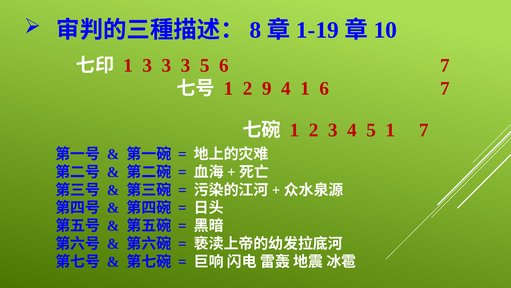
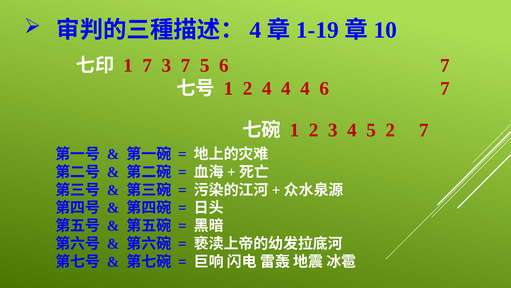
8 at (255, 30): 8 -> 4
1 3: 3 -> 7
3 at (185, 65): 3 -> 7
2 9: 9 -> 4
1 at (305, 88): 1 -> 4
5 1: 1 -> 2
